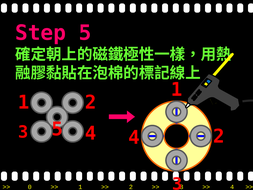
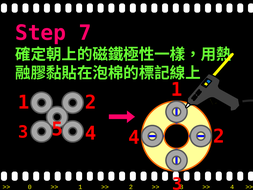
Step 5: 5 -> 7
